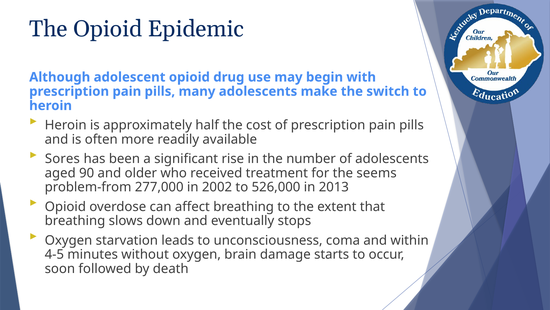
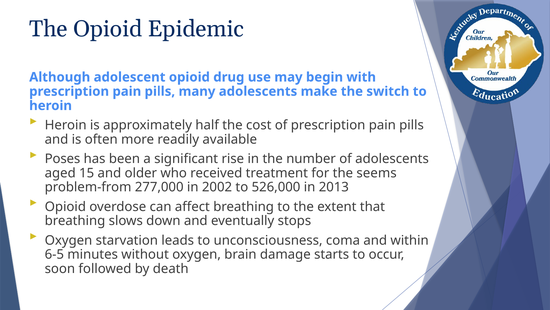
Sores: Sores -> Poses
90: 90 -> 15
4-5: 4-5 -> 6-5
